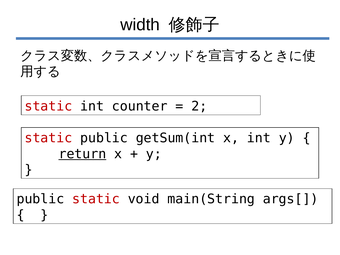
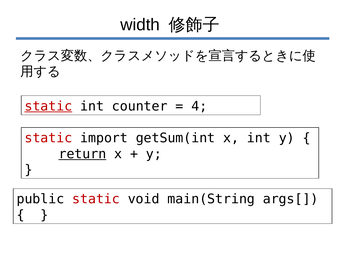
static at (48, 106) underline: none -> present
2: 2 -> 4
static public: public -> import
